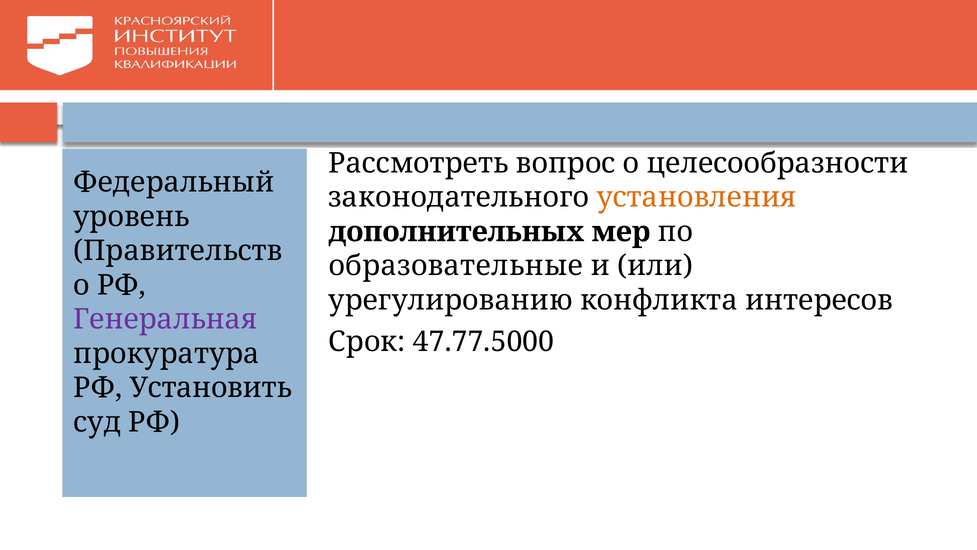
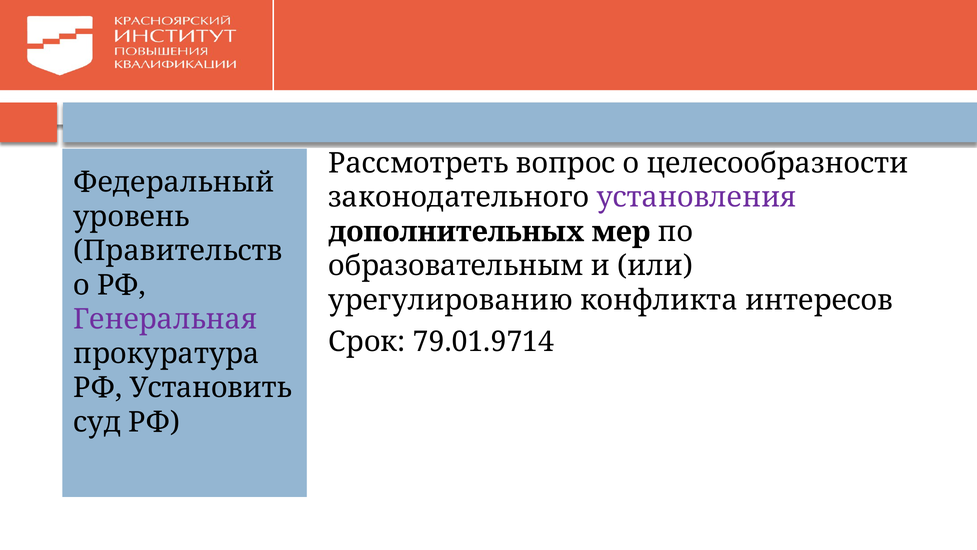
установления colour: orange -> purple
образовательные: образовательные -> образовательным
47.77.5000: 47.77.5000 -> 79.01.9714
